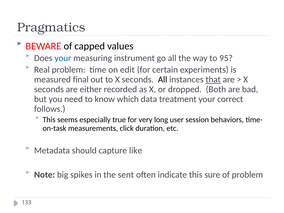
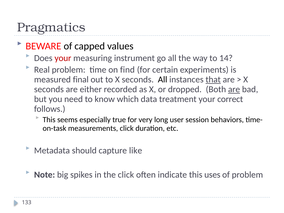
your at (63, 58) colour: blue -> red
95: 95 -> 14
edit: edit -> find
are at (234, 89) underline: none -> present
the sent: sent -> click
sure: sure -> uses
